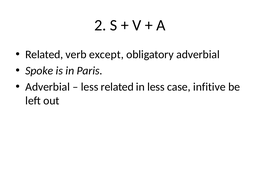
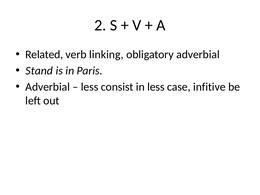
except: except -> linking
Spoke: Spoke -> Stand
less related: related -> consist
